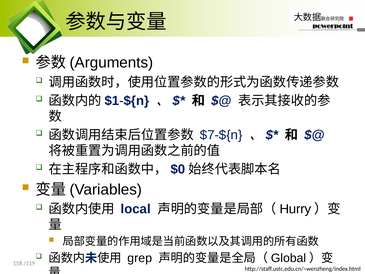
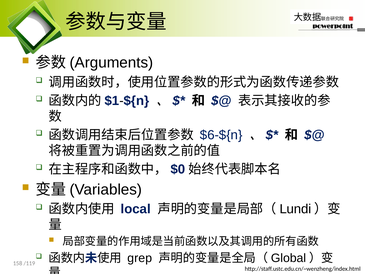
$7-${n: $7-${n -> $6-${n
Hurry: Hurry -> Lundi
